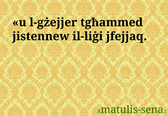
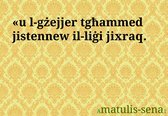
jfejjaq: jfejjaq -> jixraq
